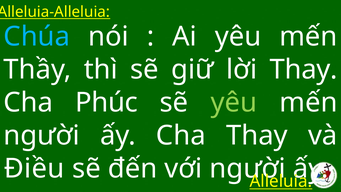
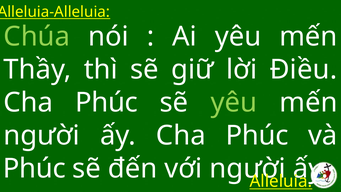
Chúa colour: light blue -> light green
lời Thay: Thay -> Điều
ấy Cha Thay: Thay -> Phúc
Điều at (34, 168): Điều -> Phúc
